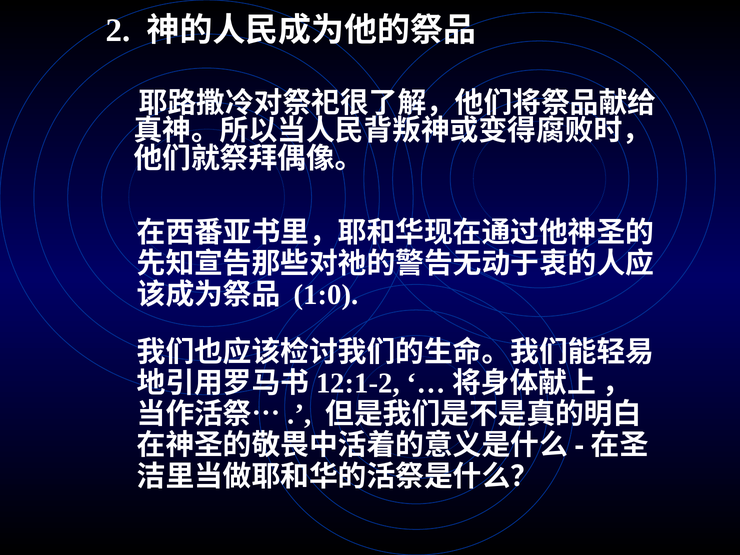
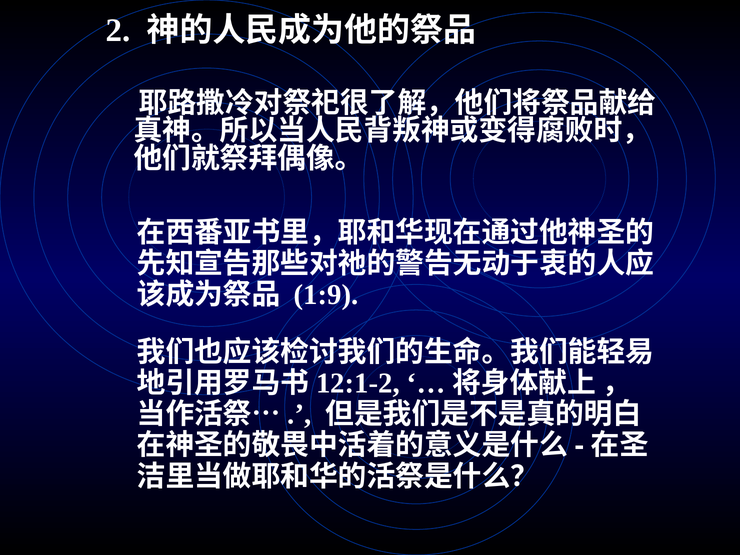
1:0: 1:0 -> 1:9
